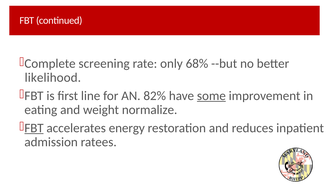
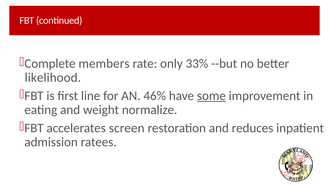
screening: screening -> members
68%: 68% -> 33%
82%: 82% -> 46%
FBT at (34, 128) underline: present -> none
energy: energy -> screen
